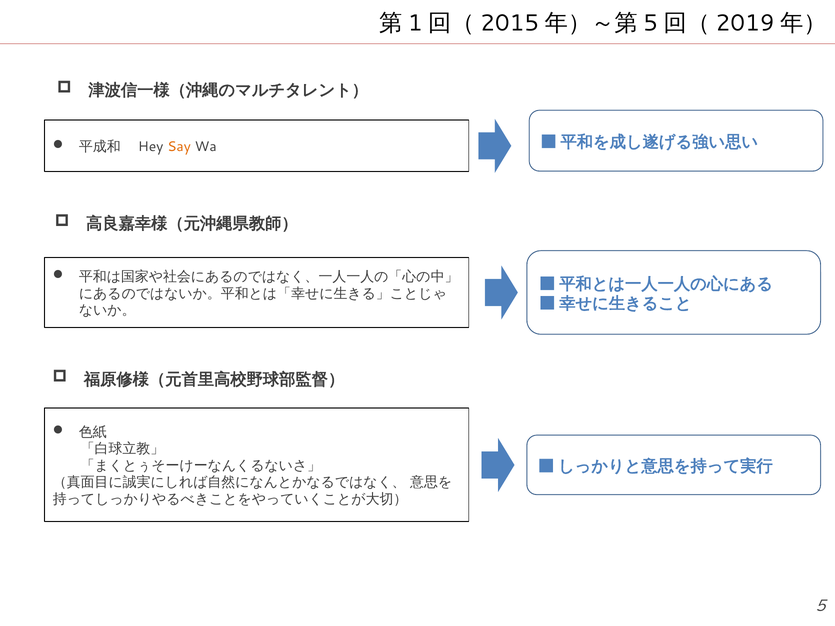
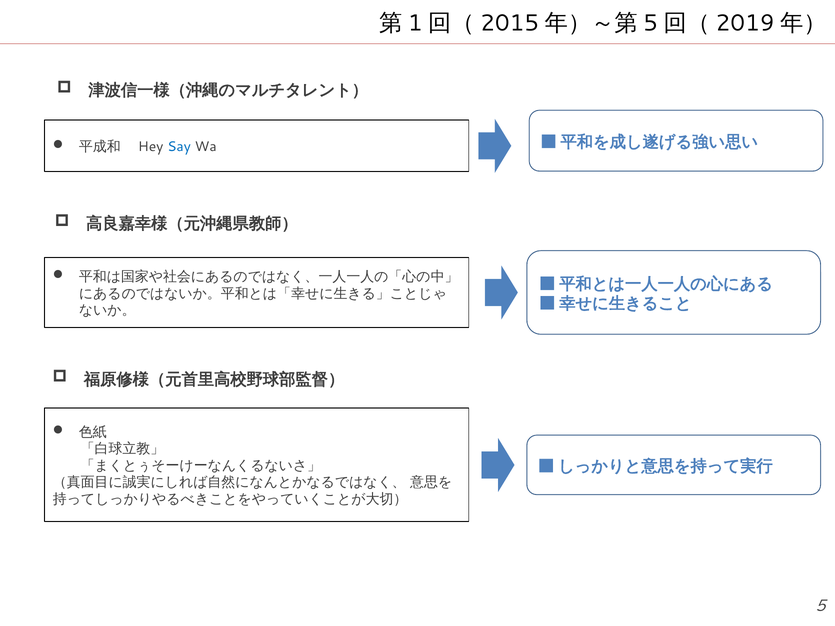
Say colour: orange -> blue
